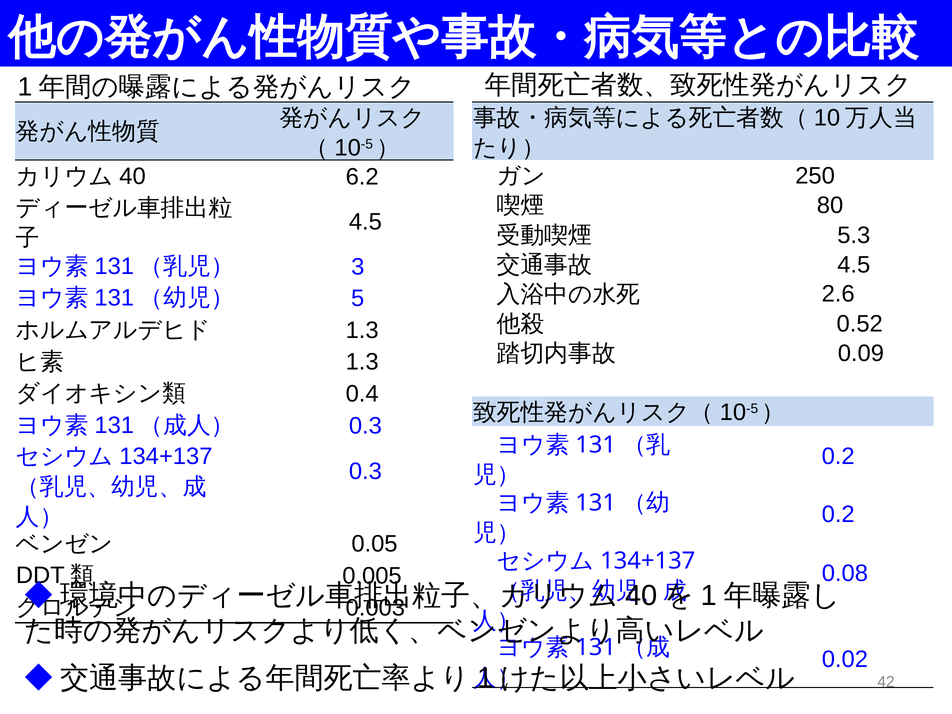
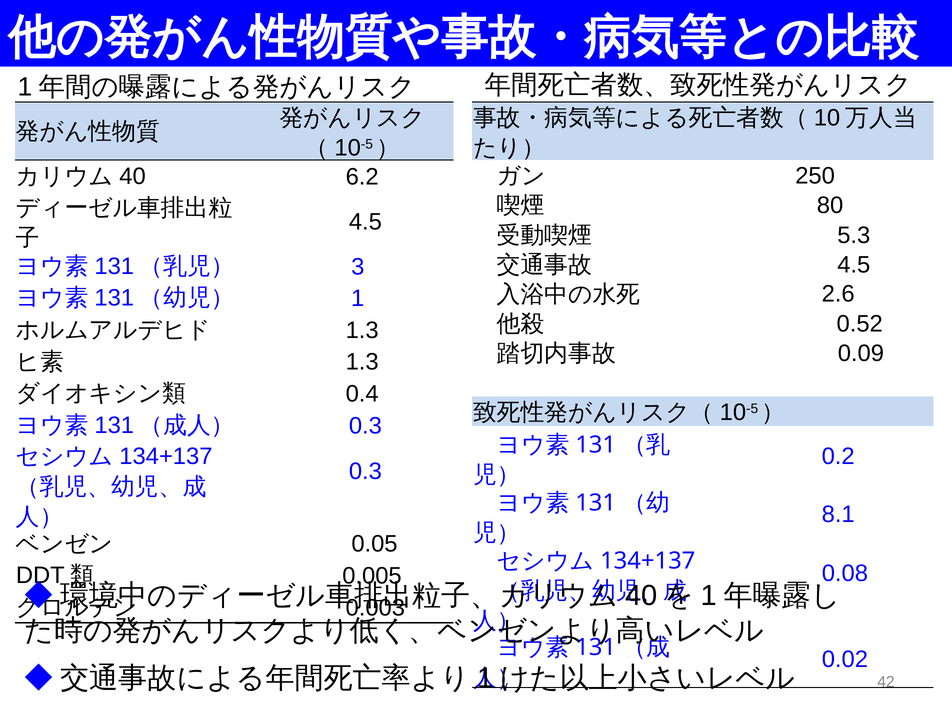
5: 5 -> 1
0.2 at (838, 514): 0.2 -> 8.1
